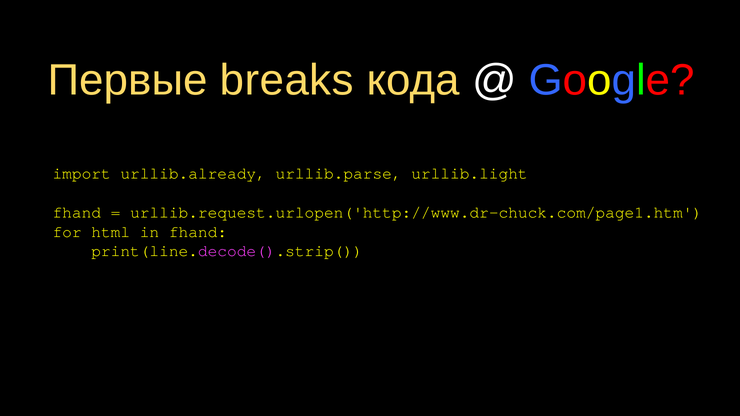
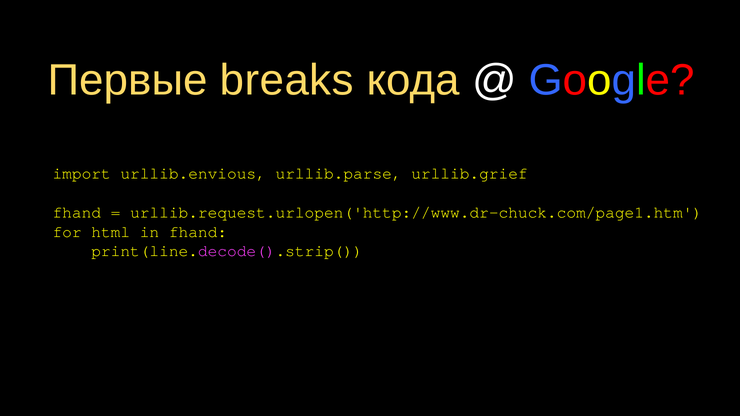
urllib.already: urllib.already -> urllib.envious
urllib.light: urllib.light -> urllib.grief
